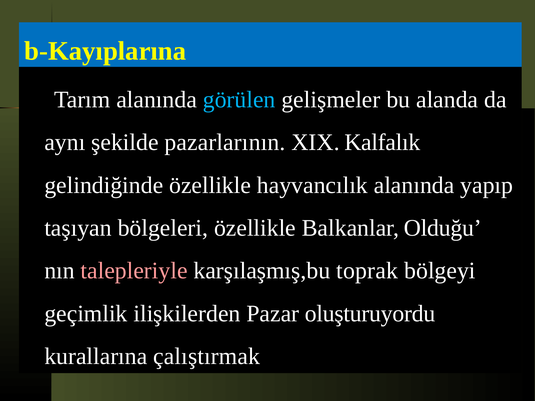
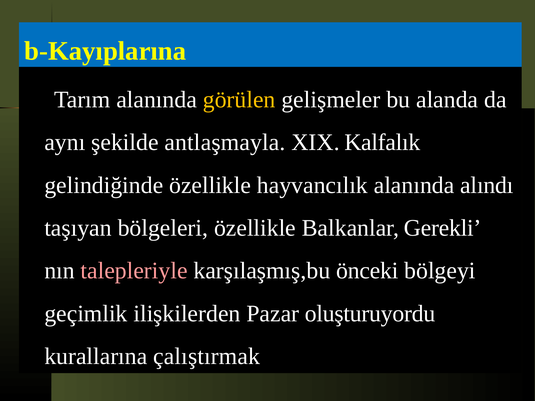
görülen colour: light blue -> yellow
pazarlarının: pazarlarının -> antlaşmayla
yapıp: yapıp -> alındı
Olduğu: Olduğu -> Gerekli
toprak: toprak -> önceki
